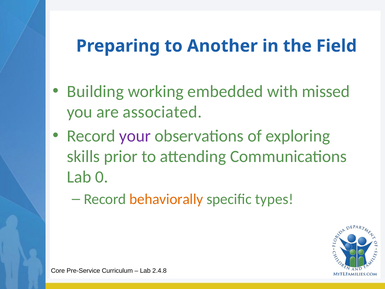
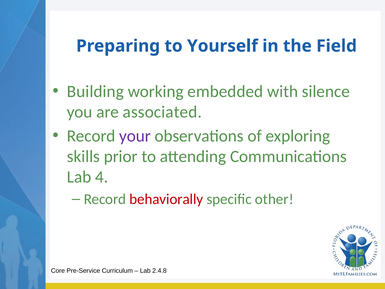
Another: Another -> Yourself
missed: missed -> silence
0: 0 -> 4
behaviorally colour: orange -> red
types: types -> other
